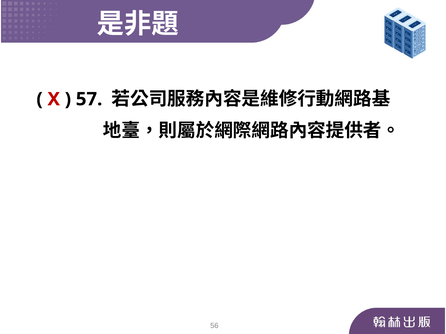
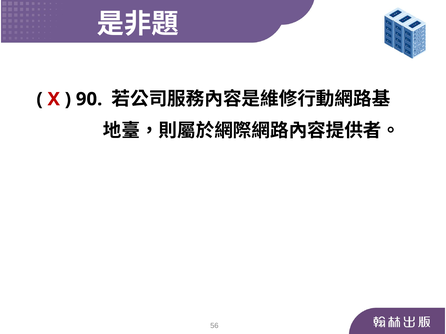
57: 57 -> 90
